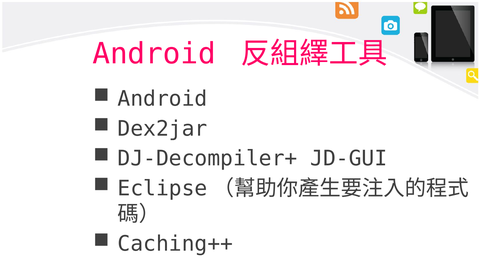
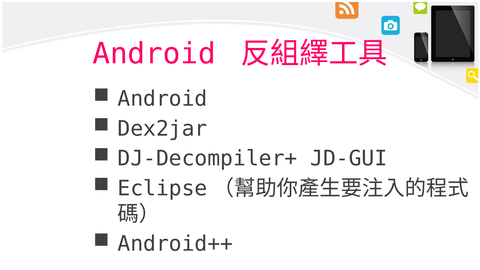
Caching++: Caching++ -> Android++
